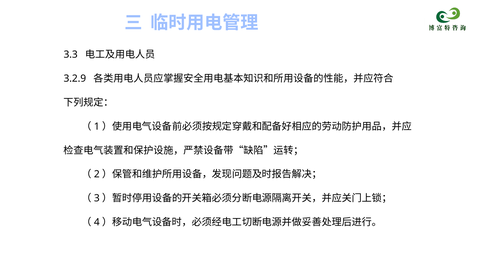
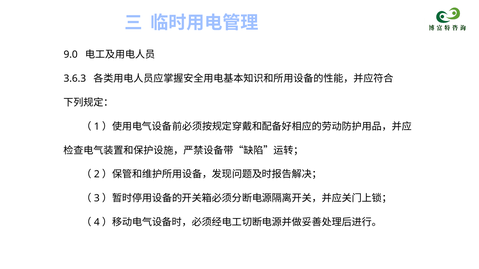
3.3: 3.3 -> 9.0
3.2.9: 3.2.9 -> 3.6.3
